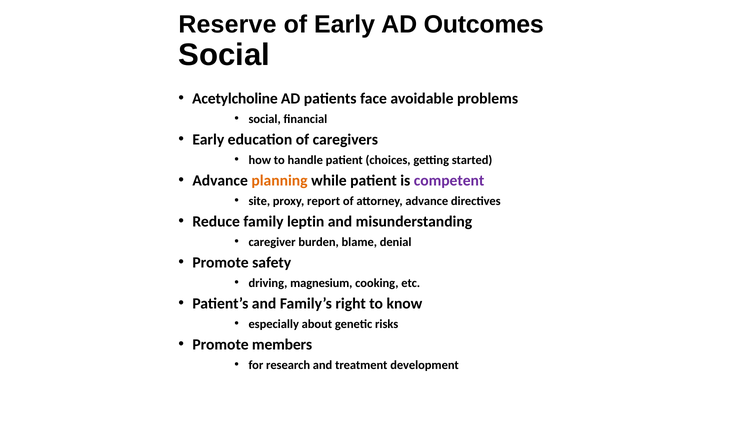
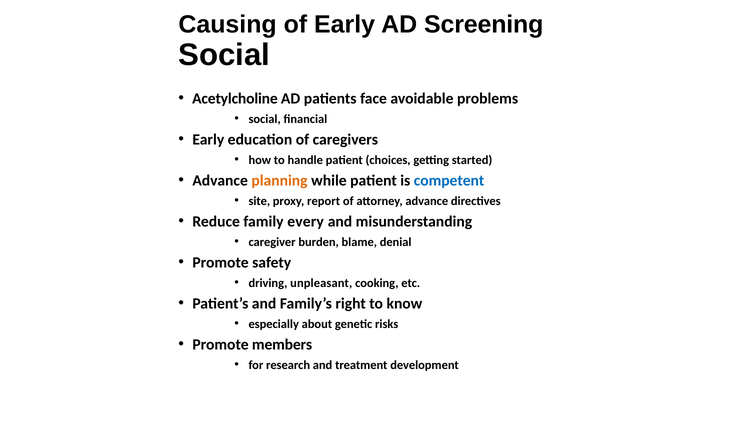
Reserve: Reserve -> Causing
Outcomes: Outcomes -> Screening
competent colour: purple -> blue
leptin: leptin -> every
magnesium: magnesium -> unpleasant
